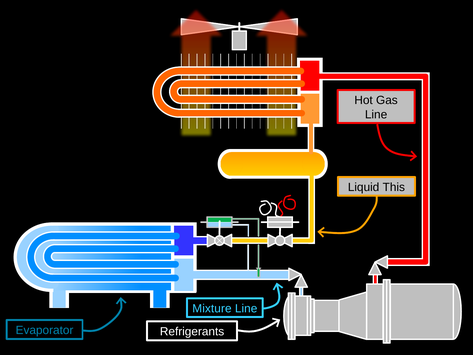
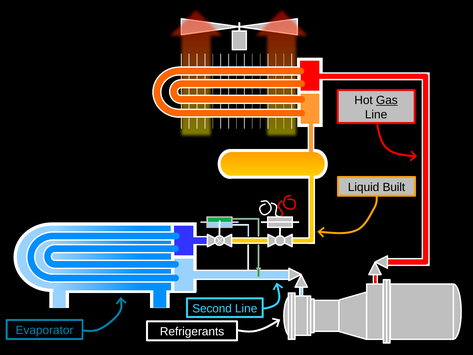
Gas underline: none -> present
This: This -> Built
Mixture: Mixture -> Second
